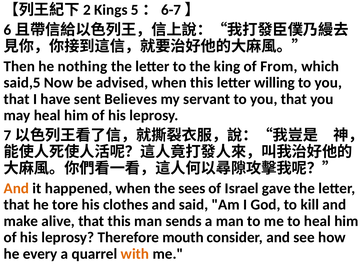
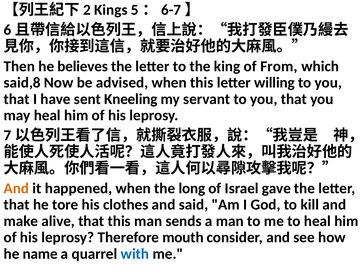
nothing: nothing -> believes
said,5: said,5 -> said,8
Believes: Believes -> Kneeling
sees: sees -> long
every: every -> name
with colour: orange -> blue
